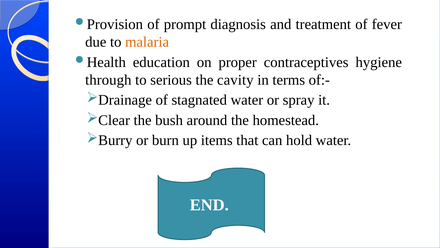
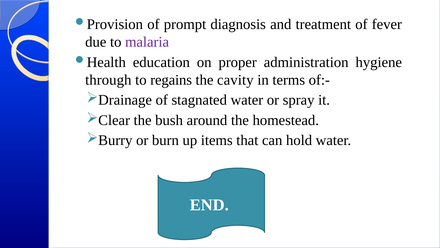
malaria colour: orange -> purple
contraceptives: contraceptives -> administration
serious: serious -> regains
